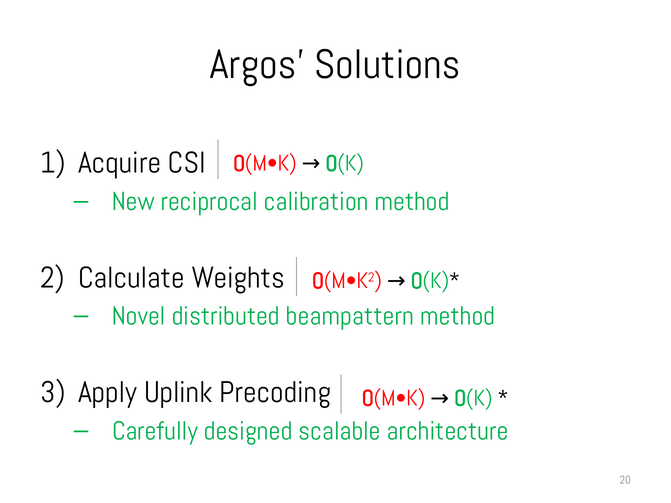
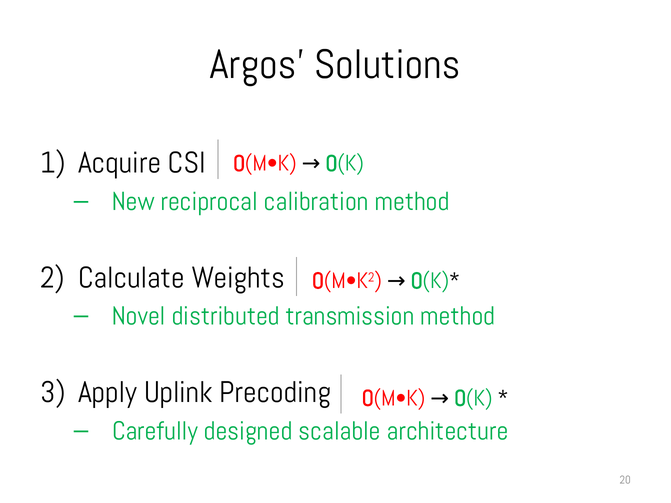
beampattern: beampattern -> transmission
